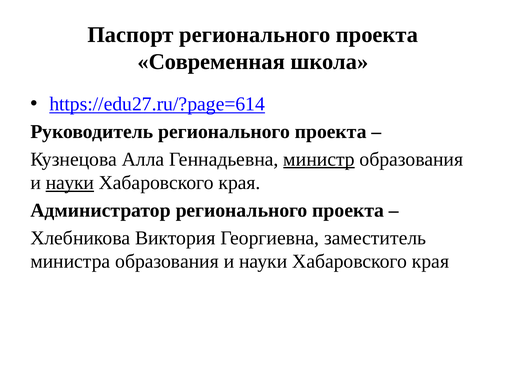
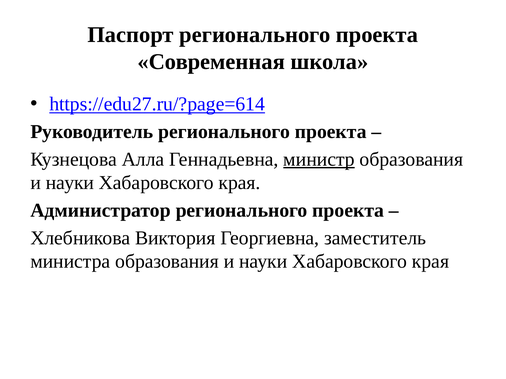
науки at (70, 183) underline: present -> none
